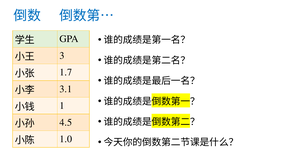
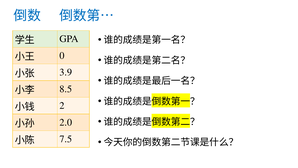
3: 3 -> 0
1.7: 1.7 -> 3.9
3.1: 3.1 -> 8.5
1: 1 -> 2
4.5: 4.5 -> 2.0
1.0: 1.0 -> 7.5
